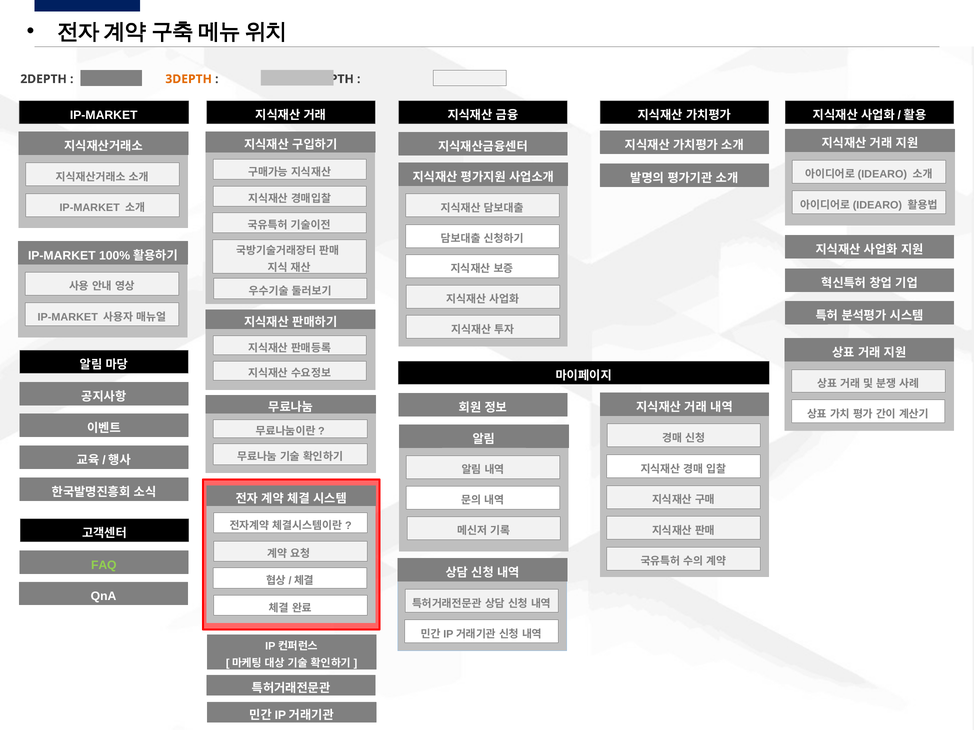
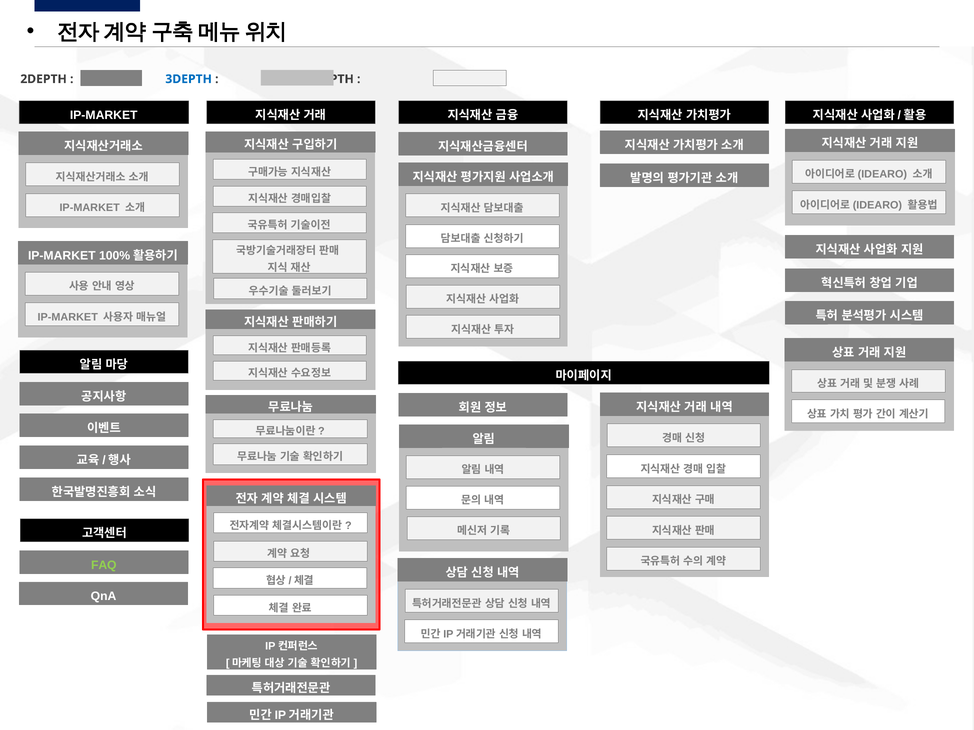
3DEPTH colour: orange -> blue
